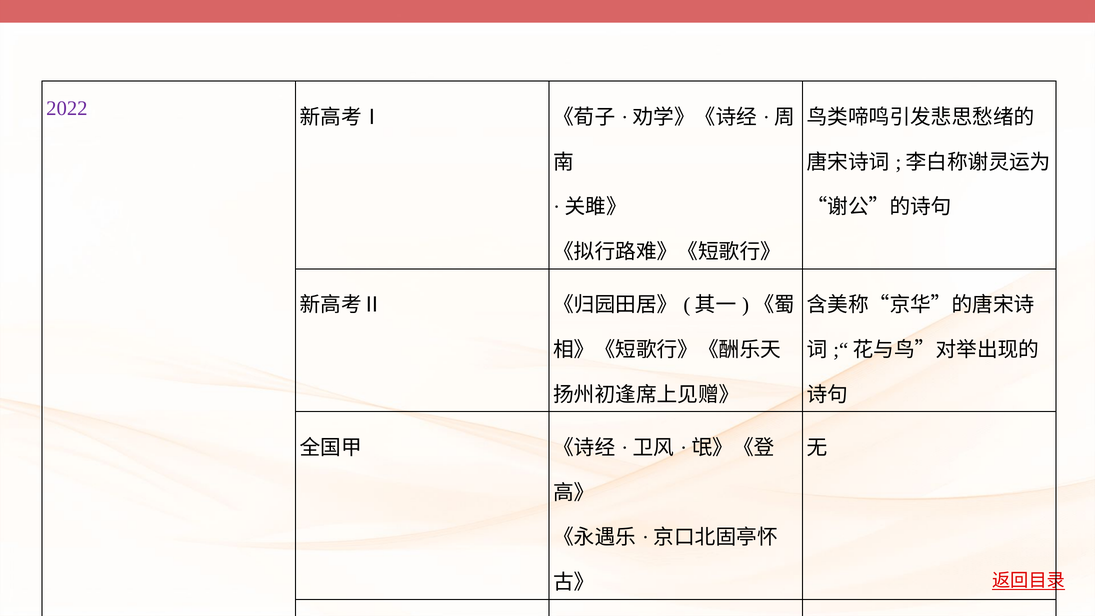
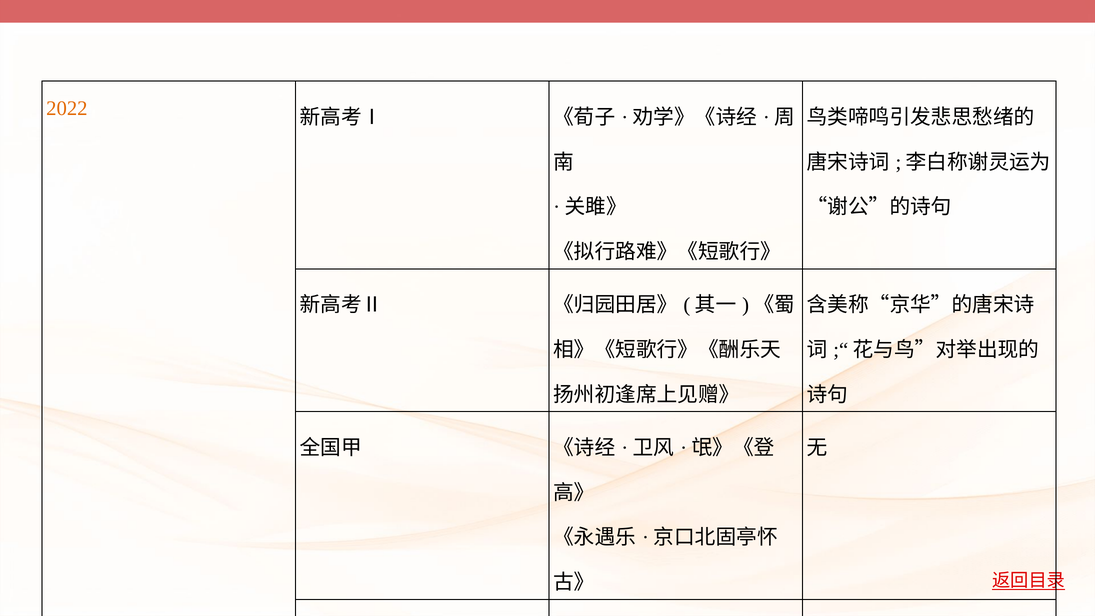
2022 colour: purple -> orange
